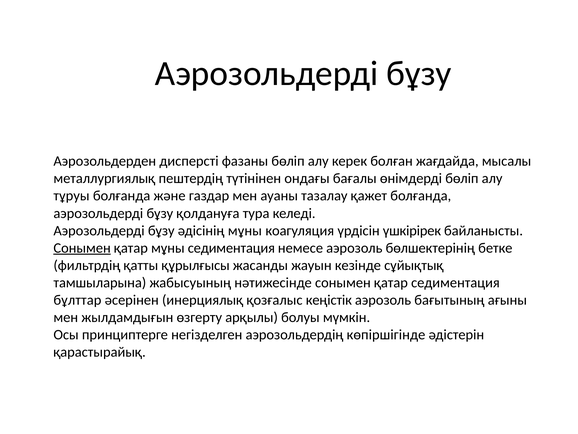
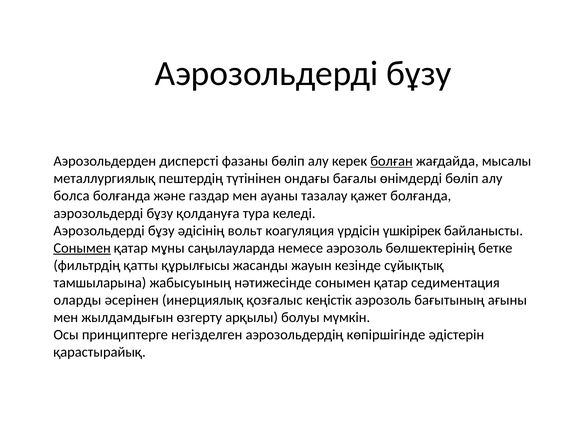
болған underline: none -> present
тұруы: тұруы -> болса
әдісінің мұны: мұны -> вольт
мұны седиментация: седиментация -> саңылауларда
бұлттар: бұлттар -> оларды
